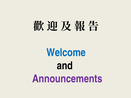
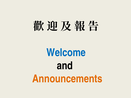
Announcements colour: purple -> orange
